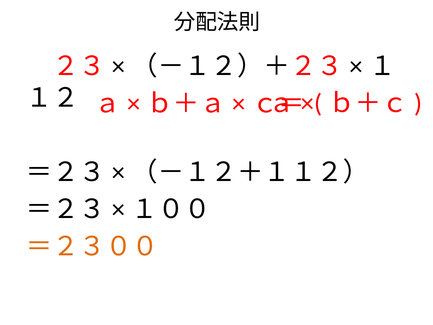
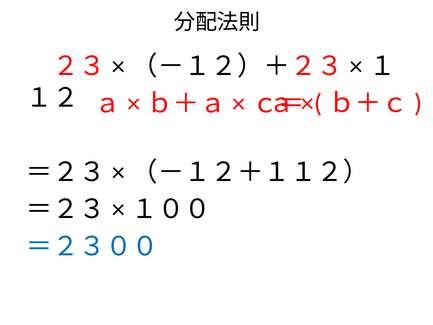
＝２３００ colour: orange -> blue
